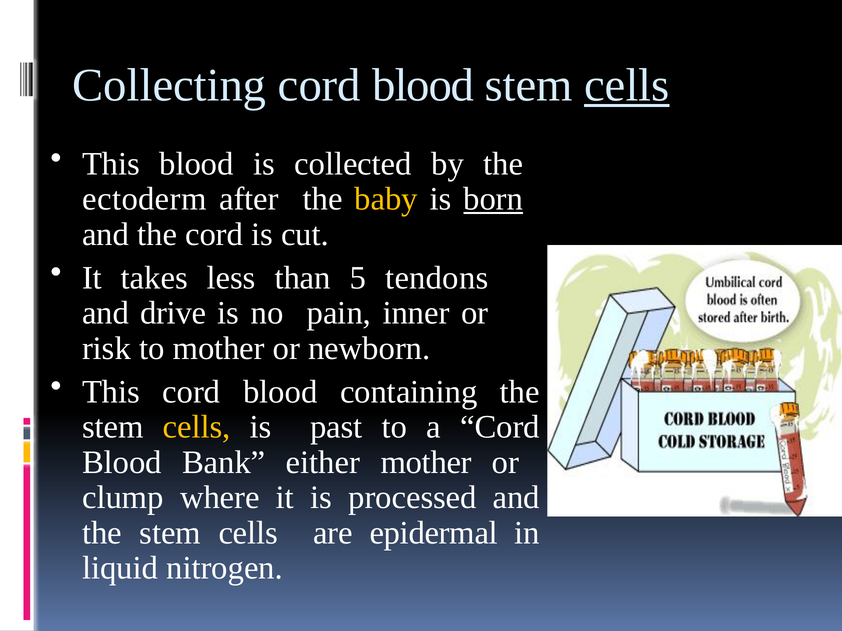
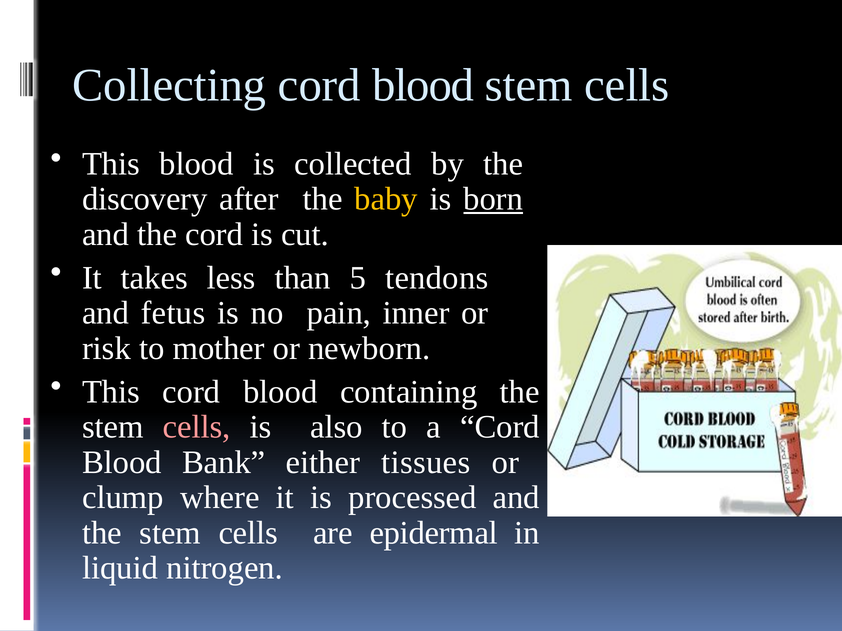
cells at (627, 85) underline: present -> none
ectoderm: ectoderm -> discovery
drive: drive -> fetus
cells at (197, 427) colour: yellow -> pink
past: past -> also
either mother: mother -> tissues
